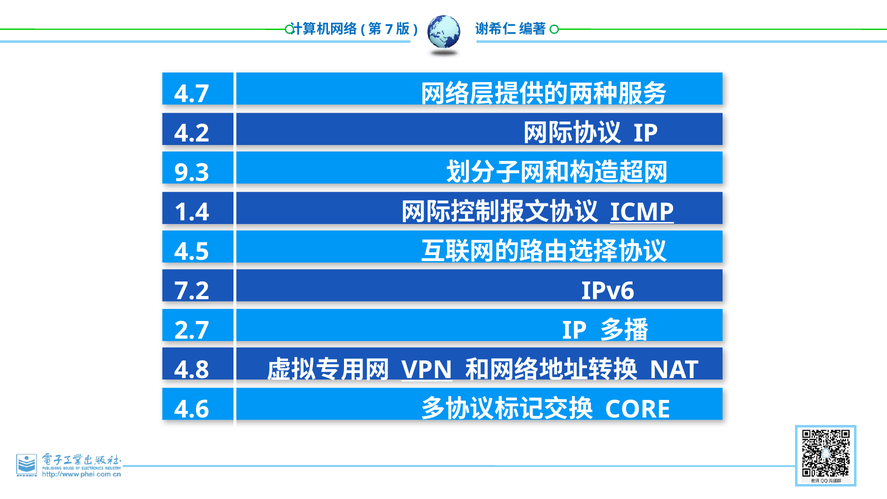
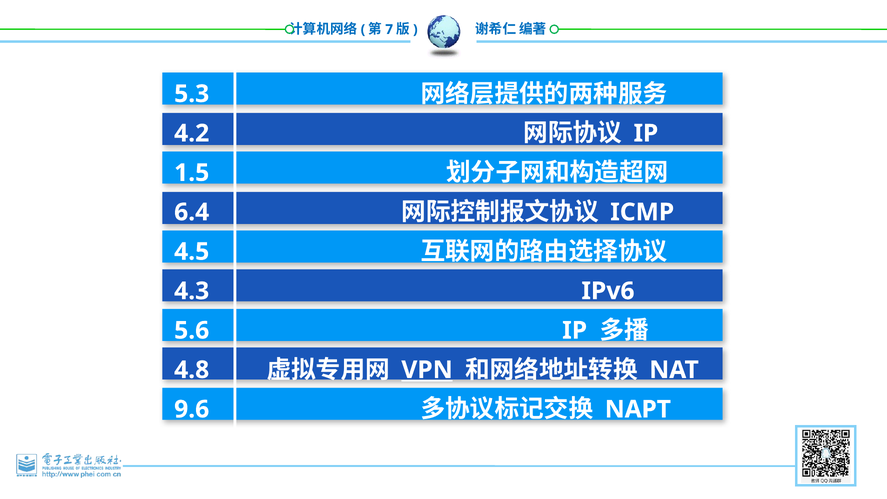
4.7: 4.7 -> 5.3
9.3: 9.3 -> 1.5
1.4: 1.4 -> 6.4
ICMP underline: present -> none
7.2: 7.2 -> 4.3
2.7: 2.7 -> 5.6
4.6: 4.6 -> 9.6
CORE: CORE -> NAPT
